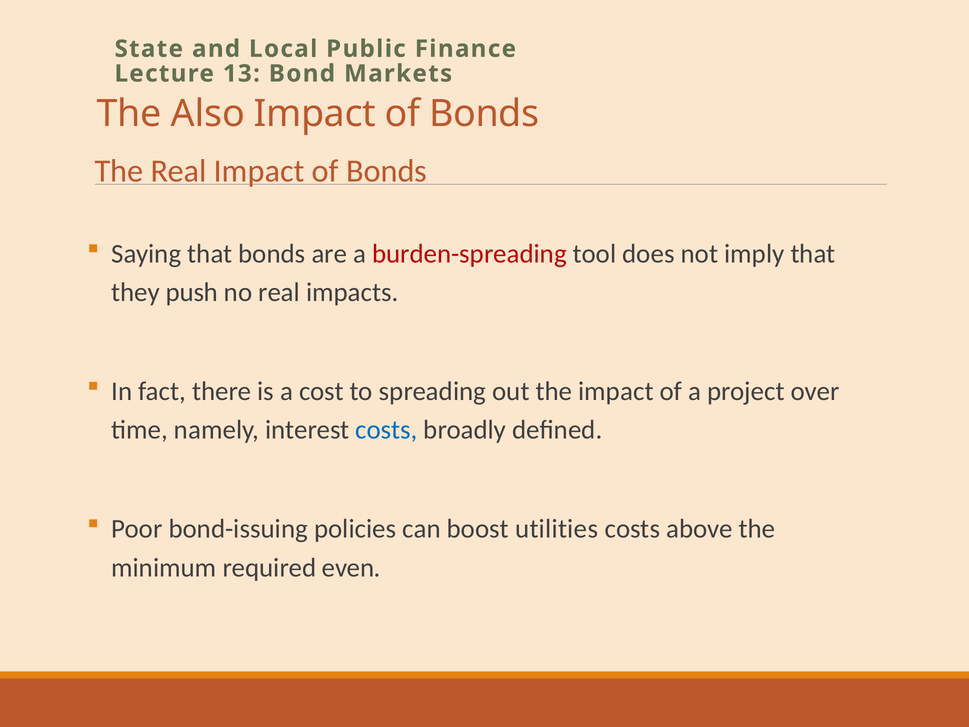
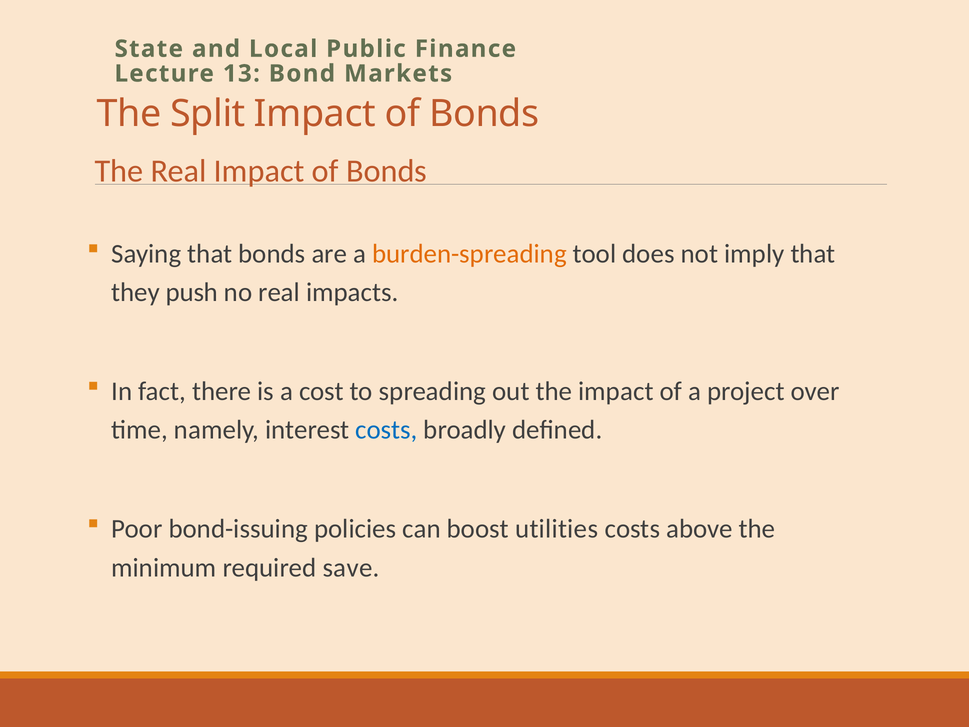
Also: Also -> Split
burden-spreading colour: red -> orange
even: even -> save
